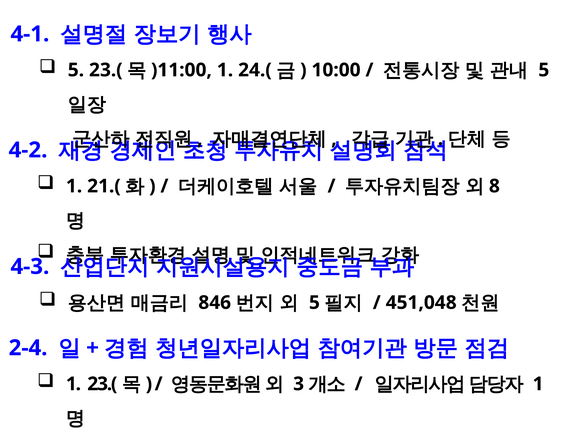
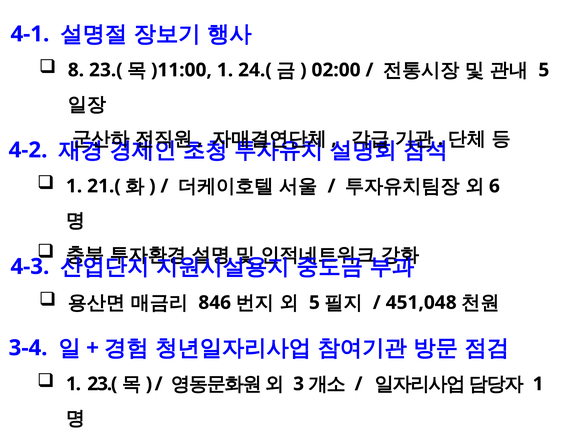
5 at (76, 70): 5 -> 8
10:00: 10:00 -> 02:00
8: 8 -> 6
2-4: 2-4 -> 3-4
